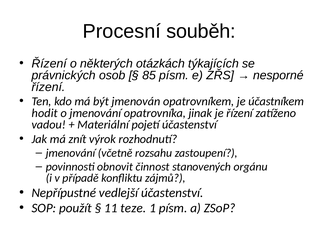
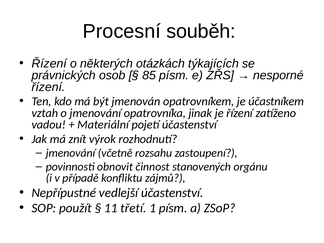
hodit: hodit -> vztah
teze: teze -> třetí
